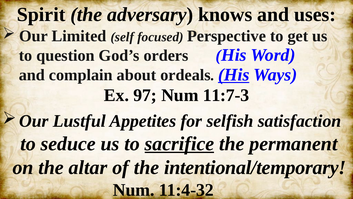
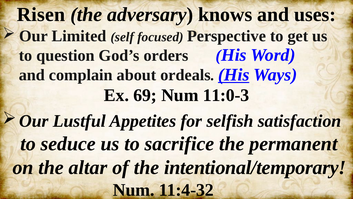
Spirit: Spirit -> Risen
97: 97 -> 69
11:7-3: 11:7-3 -> 11:0-3
sacrifice underline: present -> none
